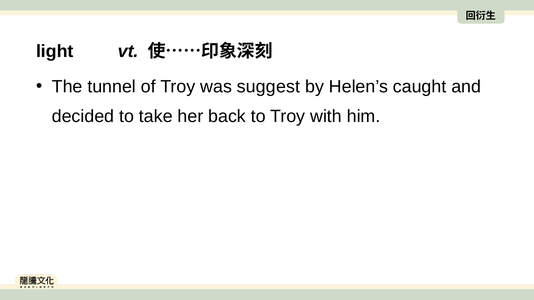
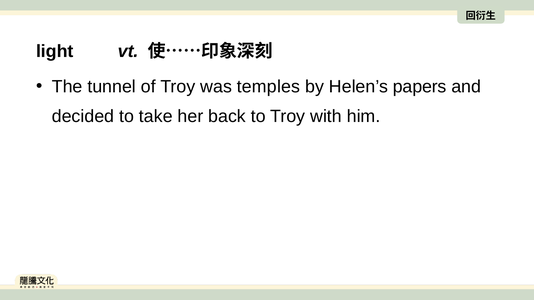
suggest: suggest -> temples
caught: caught -> papers
